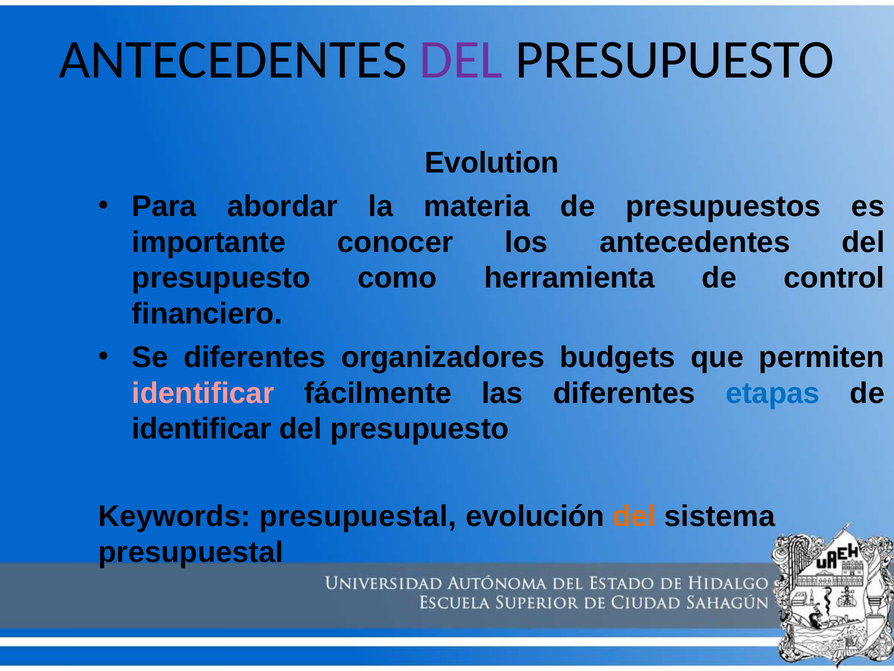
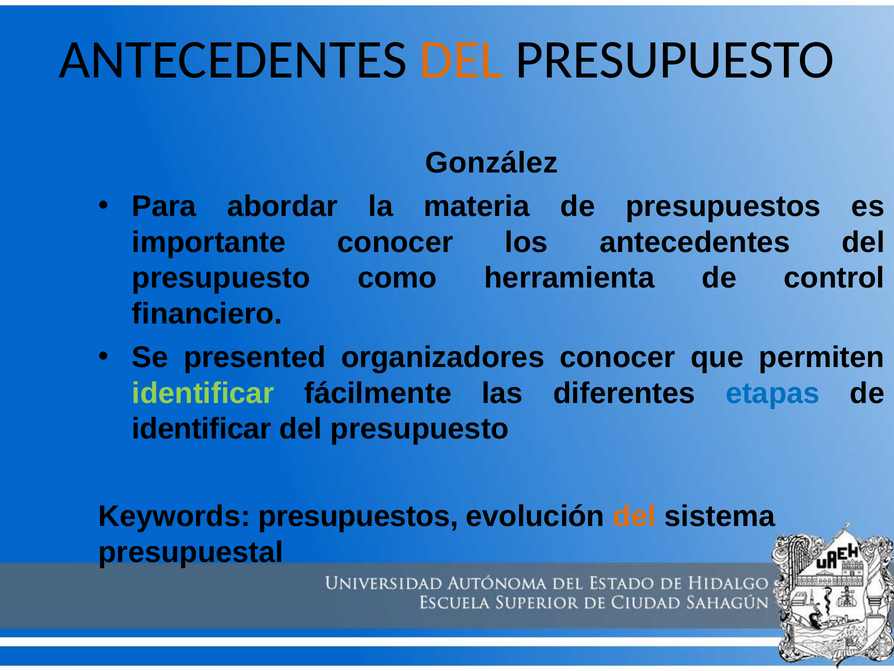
DEL at (461, 60) colour: purple -> orange
Evolution: Evolution -> González
Se diferentes: diferentes -> presented
organizadores budgets: budgets -> conocer
identificar at (203, 393) colour: pink -> light green
Keywords presupuestal: presupuestal -> presupuestos
